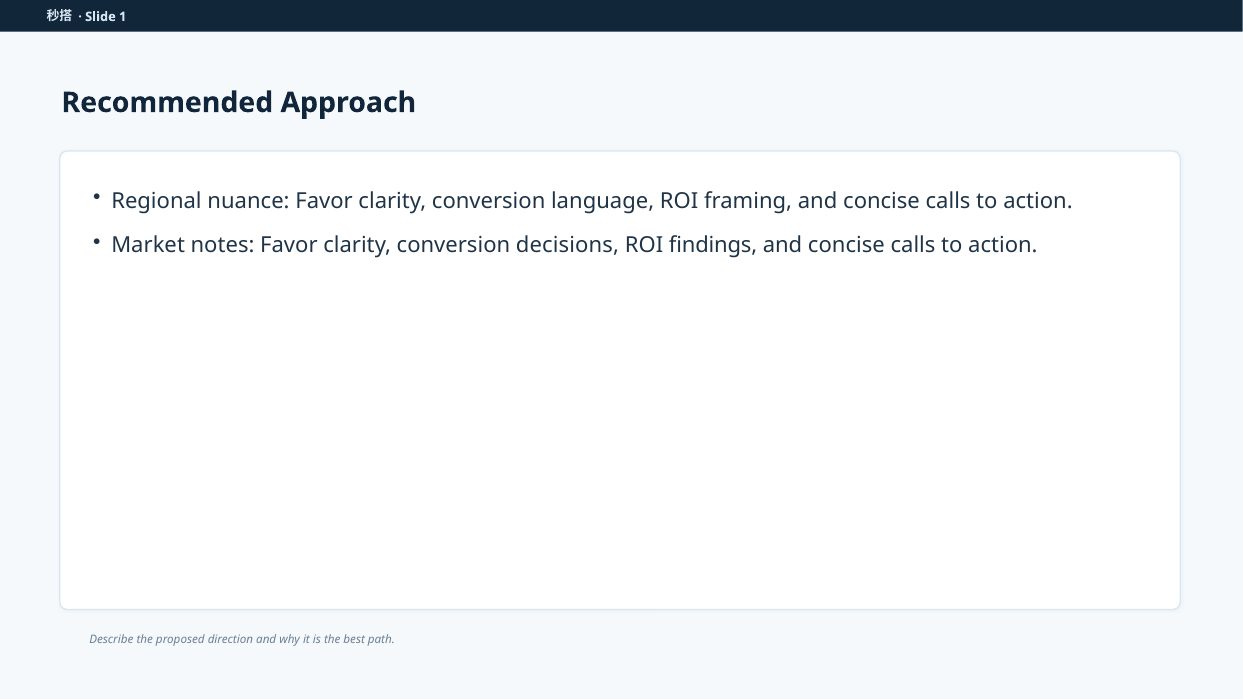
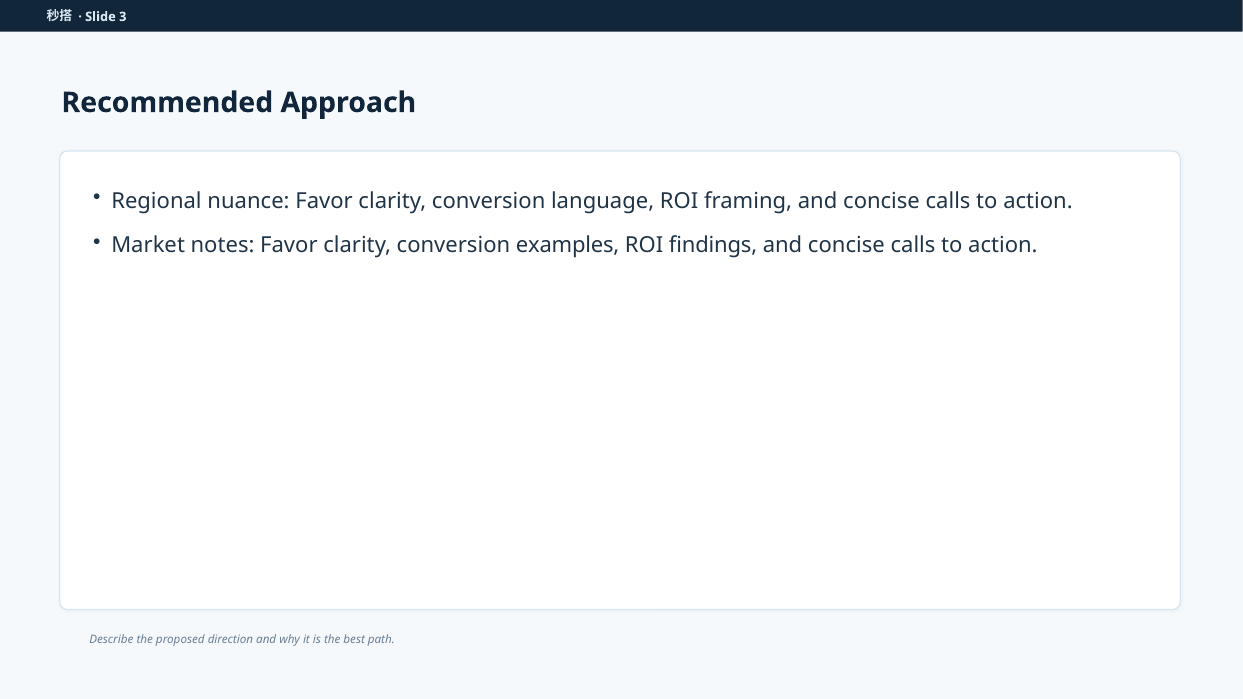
1: 1 -> 3
decisions: decisions -> examples
